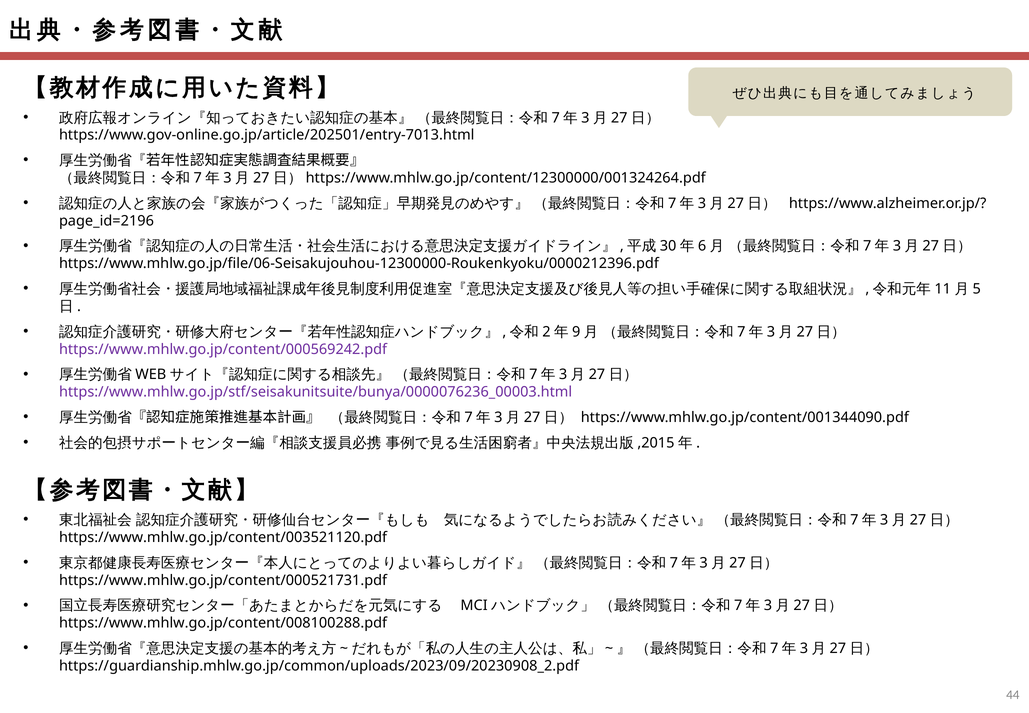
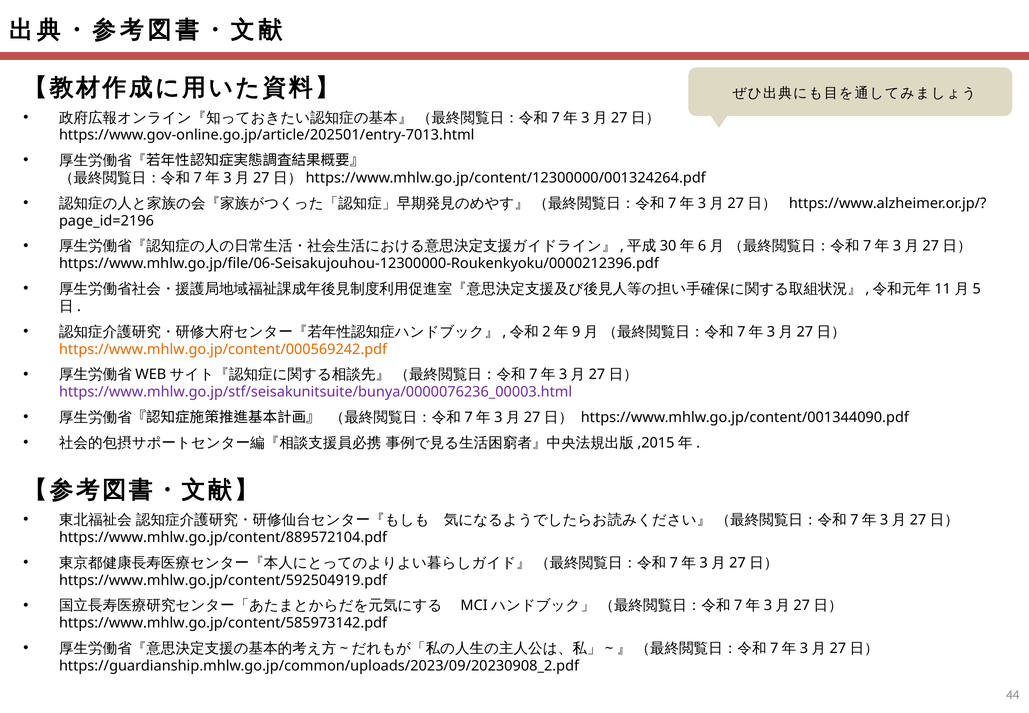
https://www.mhlw.go.jp/content/000569242.pdf colour: purple -> orange
https://www.mhlw.go.jp/content/003521120.pdf: https://www.mhlw.go.jp/content/003521120.pdf -> https://www.mhlw.go.jp/content/889572104.pdf
https://www.mhlw.go.jp/content/000521731.pdf: https://www.mhlw.go.jp/content/000521731.pdf -> https://www.mhlw.go.jp/content/592504919.pdf
https://www.mhlw.go.jp/content/008100288.pdf: https://www.mhlw.go.jp/content/008100288.pdf -> https://www.mhlw.go.jp/content/585973142.pdf
